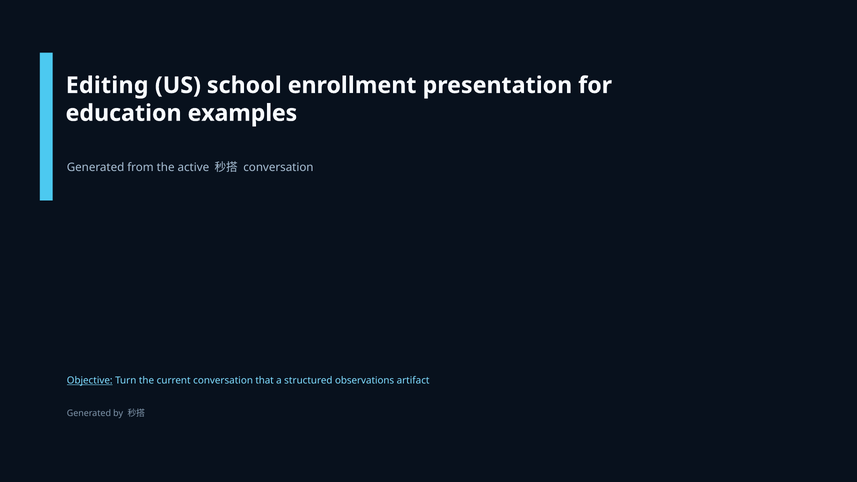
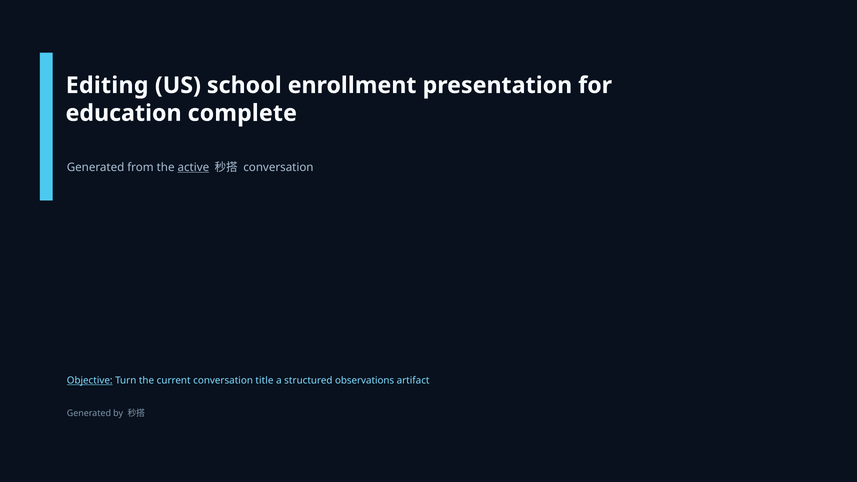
examples: examples -> complete
active underline: none -> present
that: that -> title
